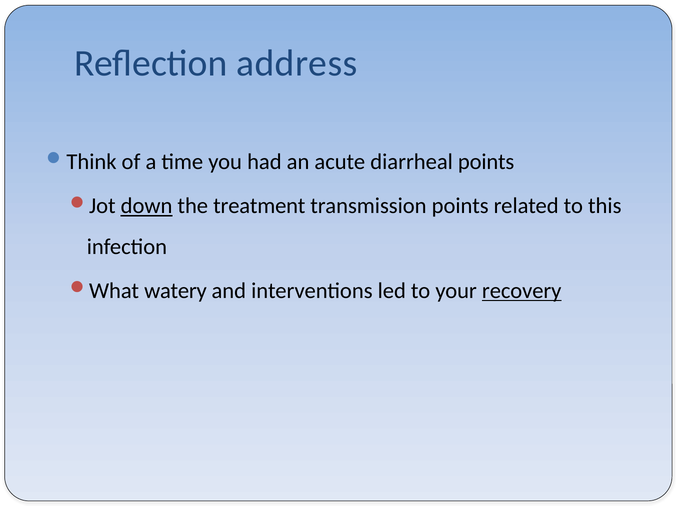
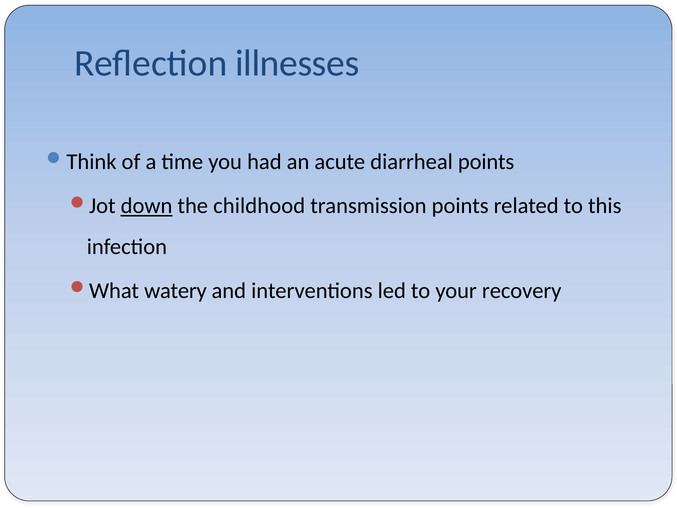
address: address -> illnesses
treatment: treatment -> childhood
recovery underline: present -> none
